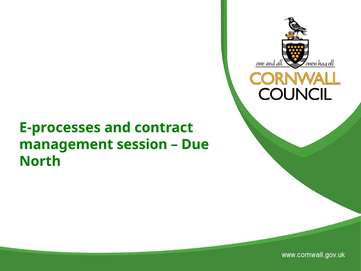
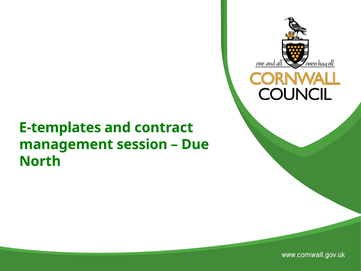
E-processes: E-processes -> E-templates
